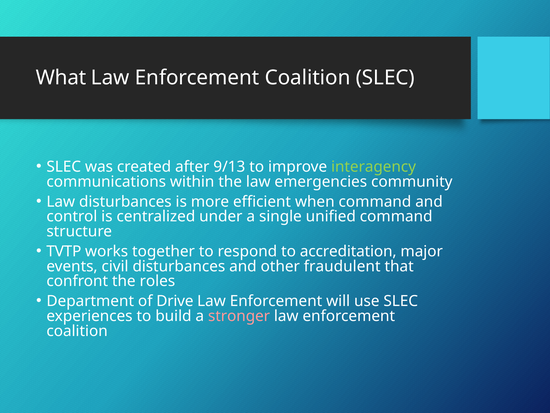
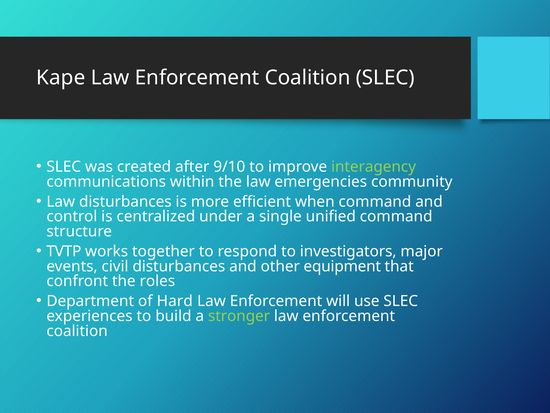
What: What -> Kape
9/13: 9/13 -> 9/10
accreditation: accreditation -> investigators
fraudulent: fraudulent -> equipment
Drive: Drive -> Hard
stronger colour: pink -> light green
